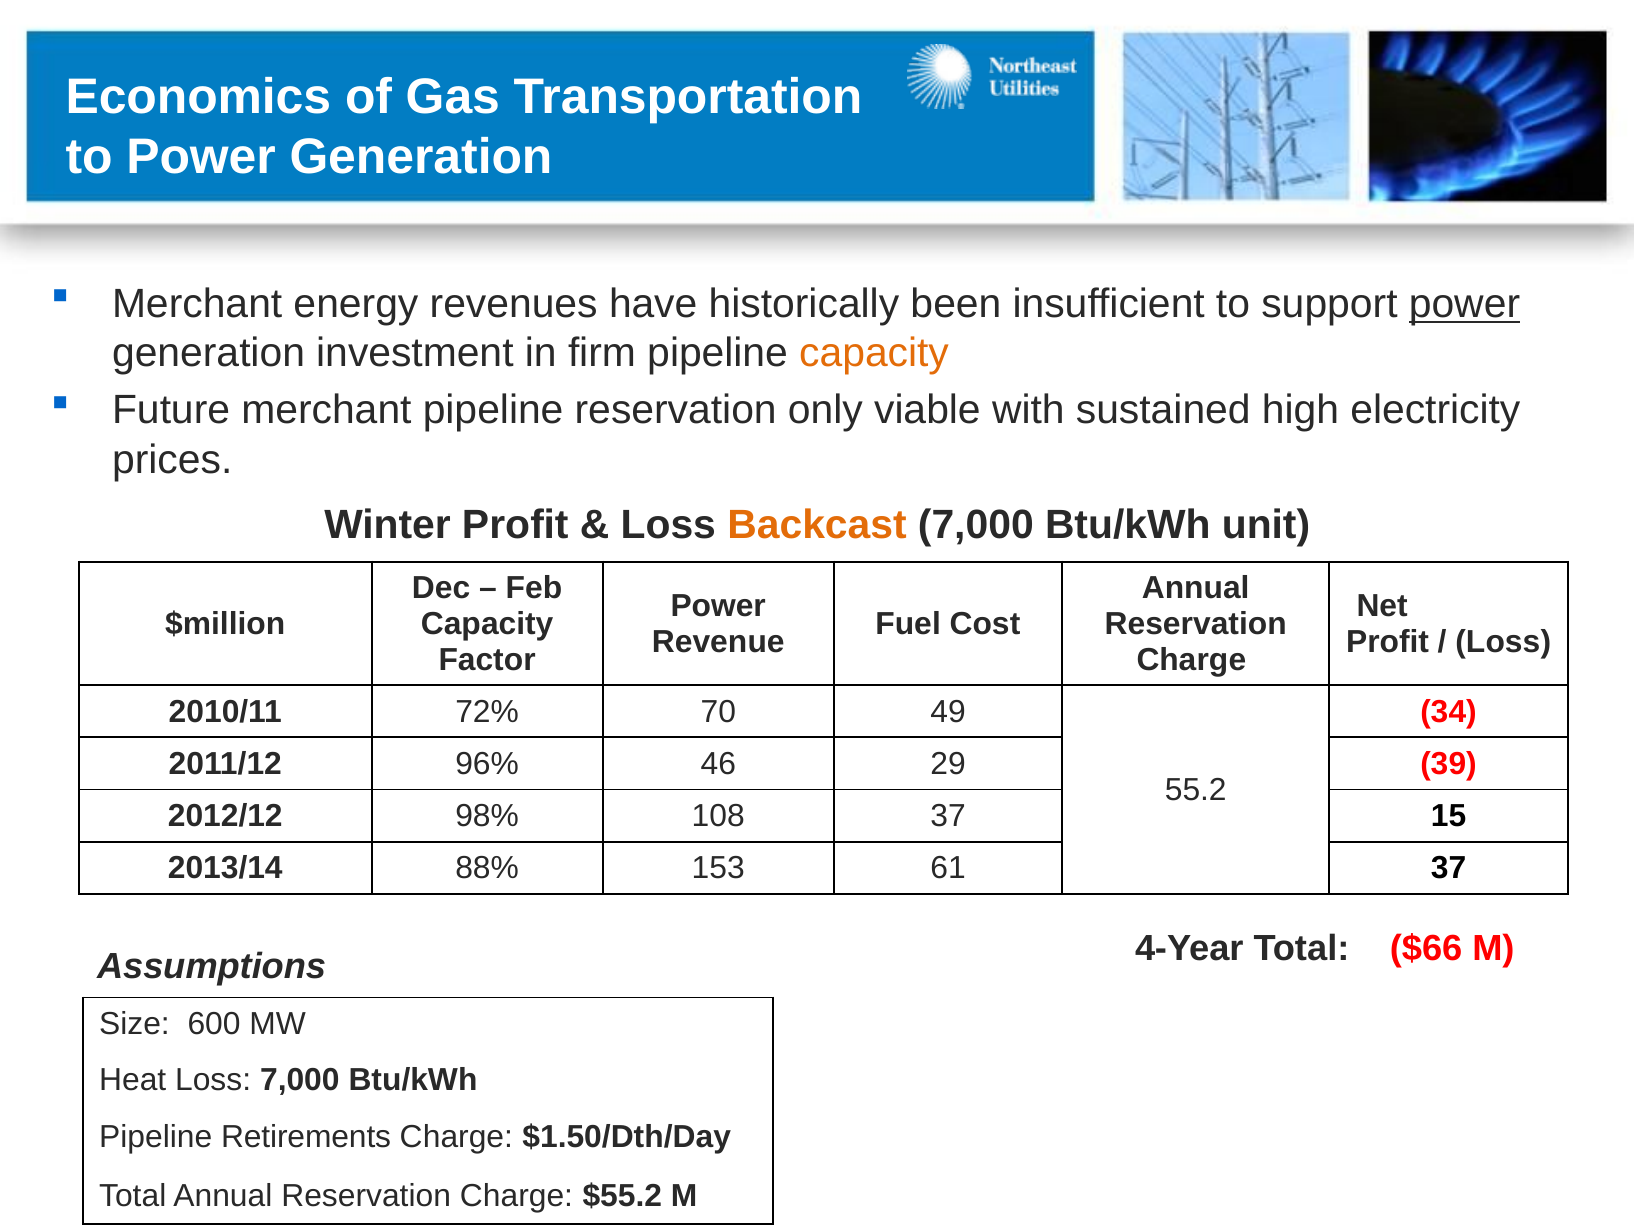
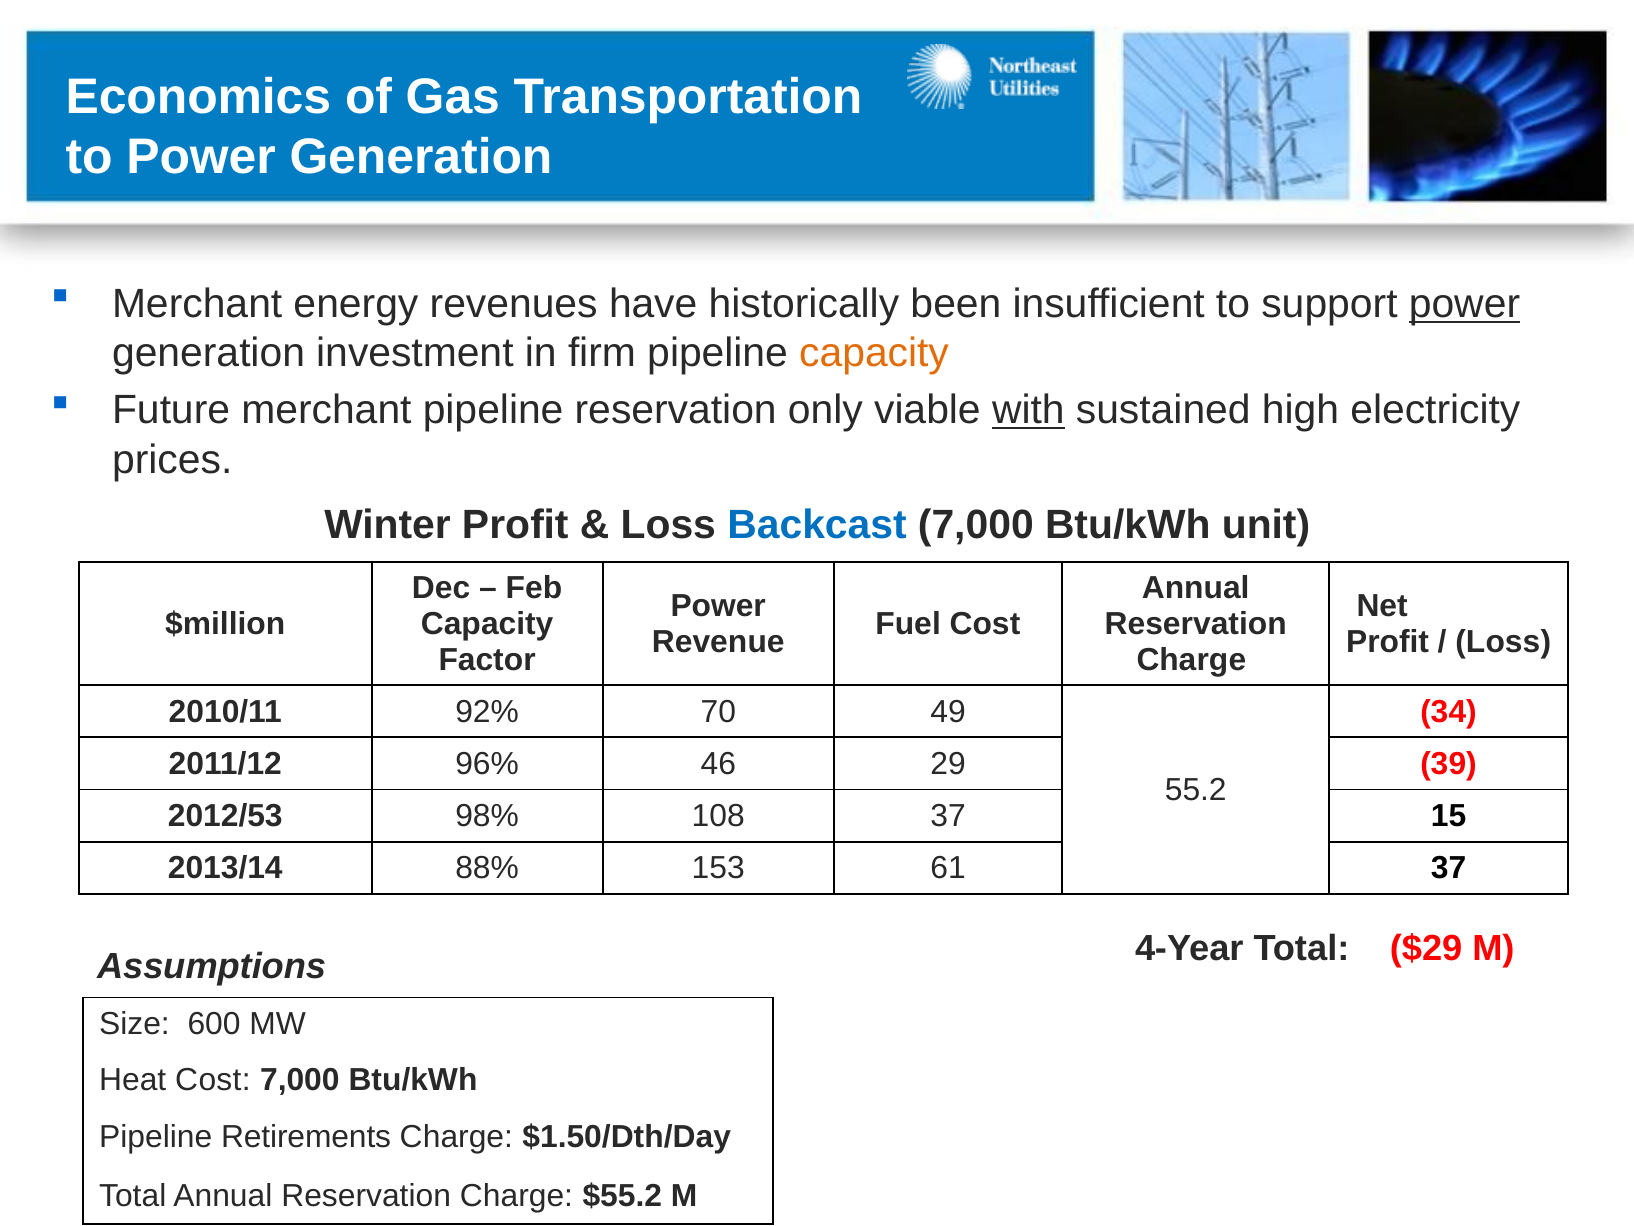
with underline: none -> present
Backcast colour: orange -> blue
72%: 72% -> 92%
2012/12: 2012/12 -> 2012/53
$66: $66 -> $29
Heat Loss: Loss -> Cost
